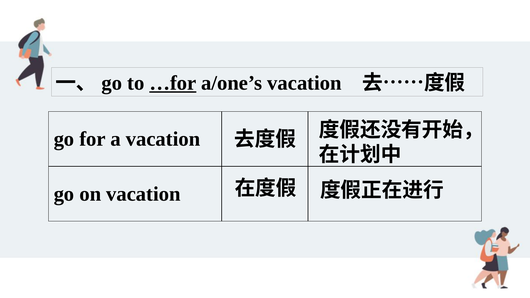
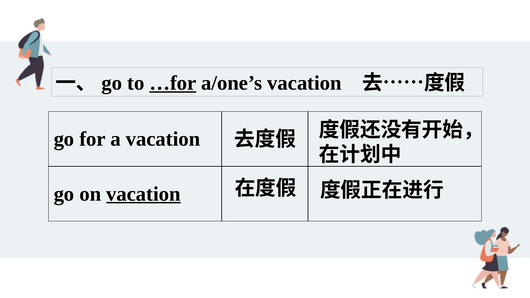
vacation at (143, 194) underline: none -> present
